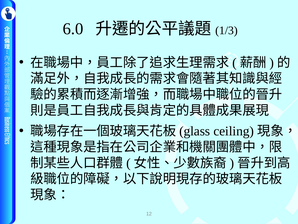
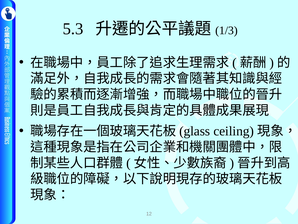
6.0: 6.0 -> 5.3
